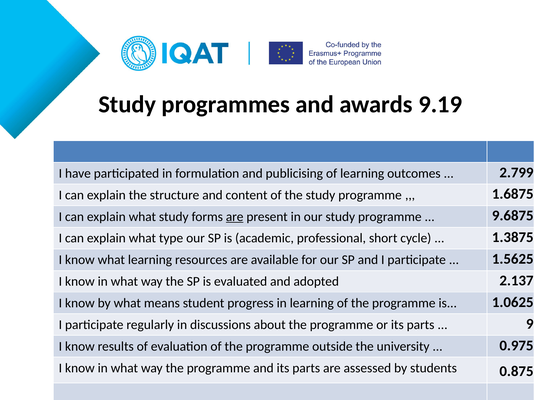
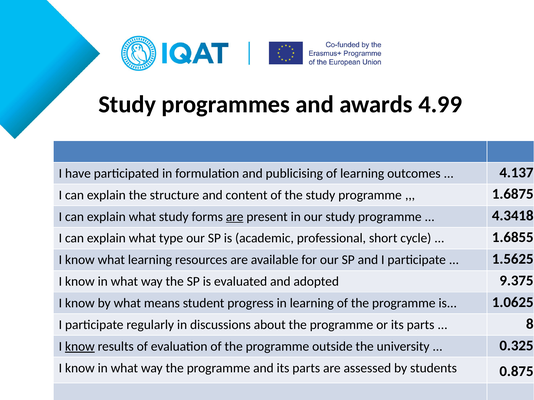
9.19: 9.19 -> 4.99
2.799: 2.799 -> 4.137
9.6875: 9.6875 -> 4.3418
1.3875: 1.3875 -> 1.6855
2.137: 2.137 -> 9.375
9: 9 -> 8
know at (80, 347) underline: none -> present
0.975: 0.975 -> 0.325
